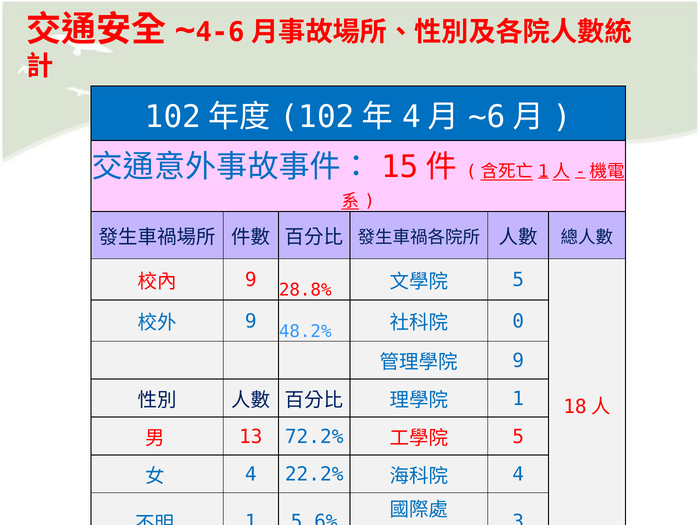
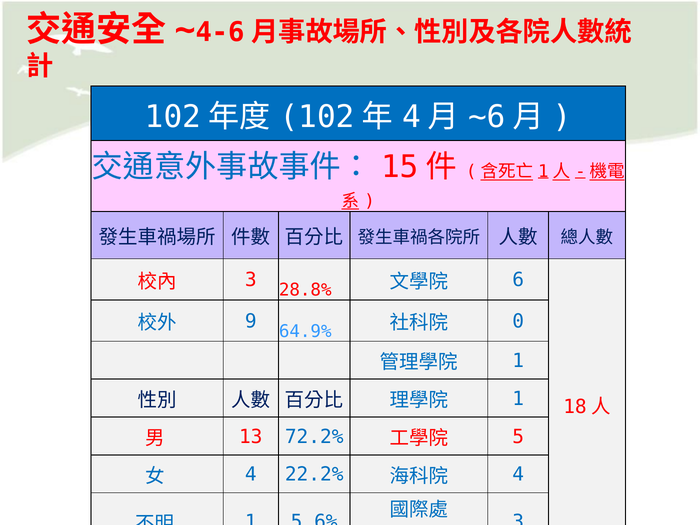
9 at (251, 280): 9 -> 3
5 at (518, 280): 5 -> 6
48.2%: 48.2% -> 64.9%
9 at (518, 361): 9 -> 1
